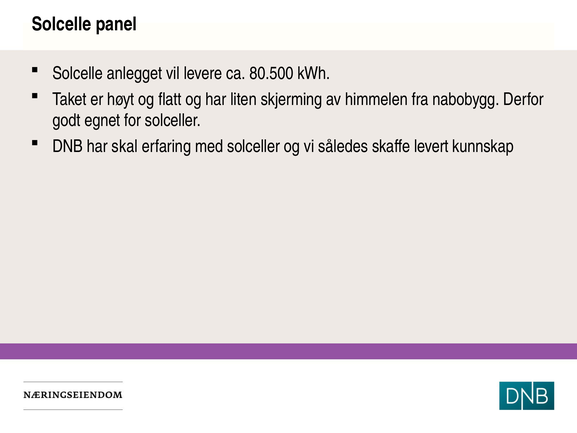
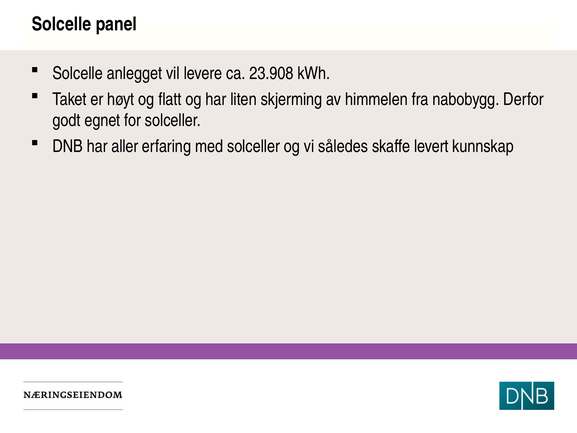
80.500: 80.500 -> 23.908
skal: skal -> aller
